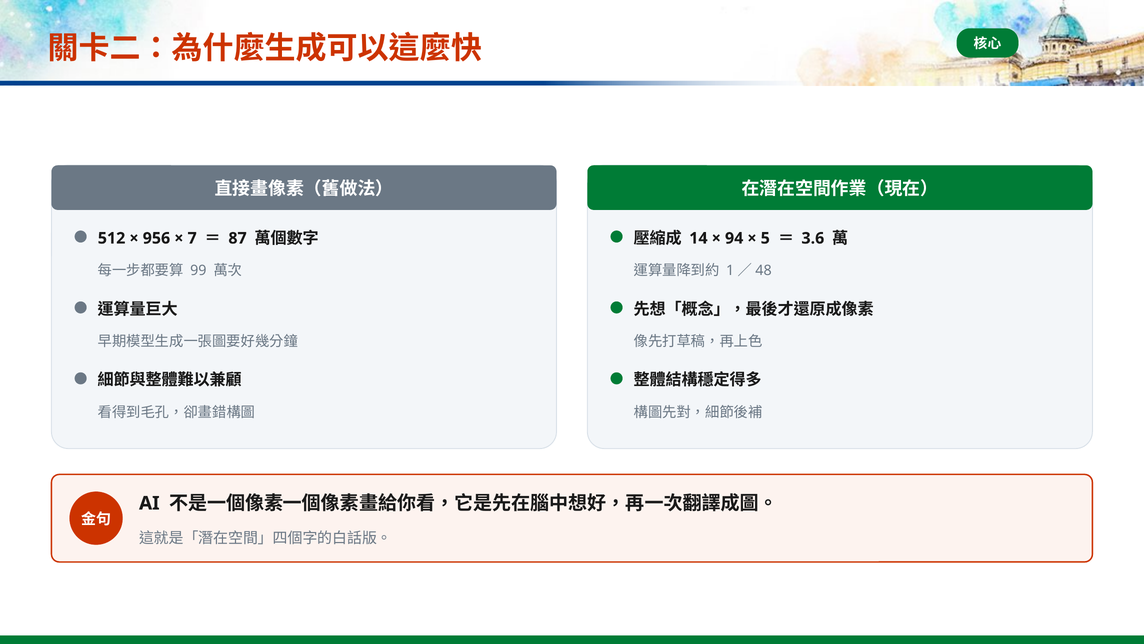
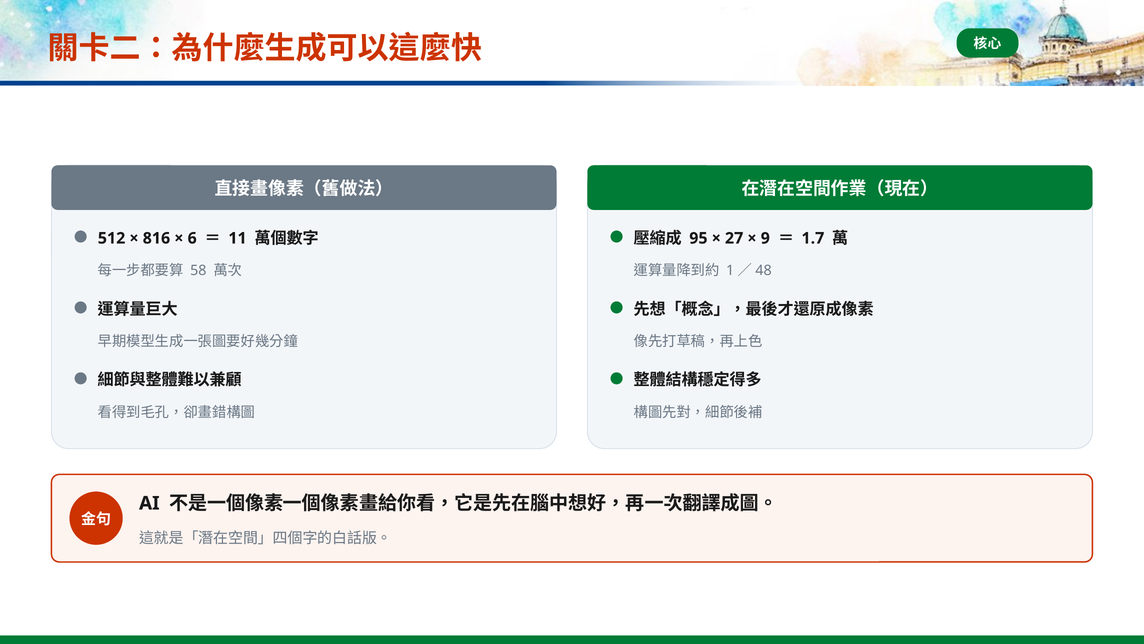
14: 14 -> 95
94: 94 -> 27
5: 5 -> 9
3.6: 3.6 -> 1.7
956: 956 -> 816
7: 7 -> 6
87: 87 -> 11
99: 99 -> 58
